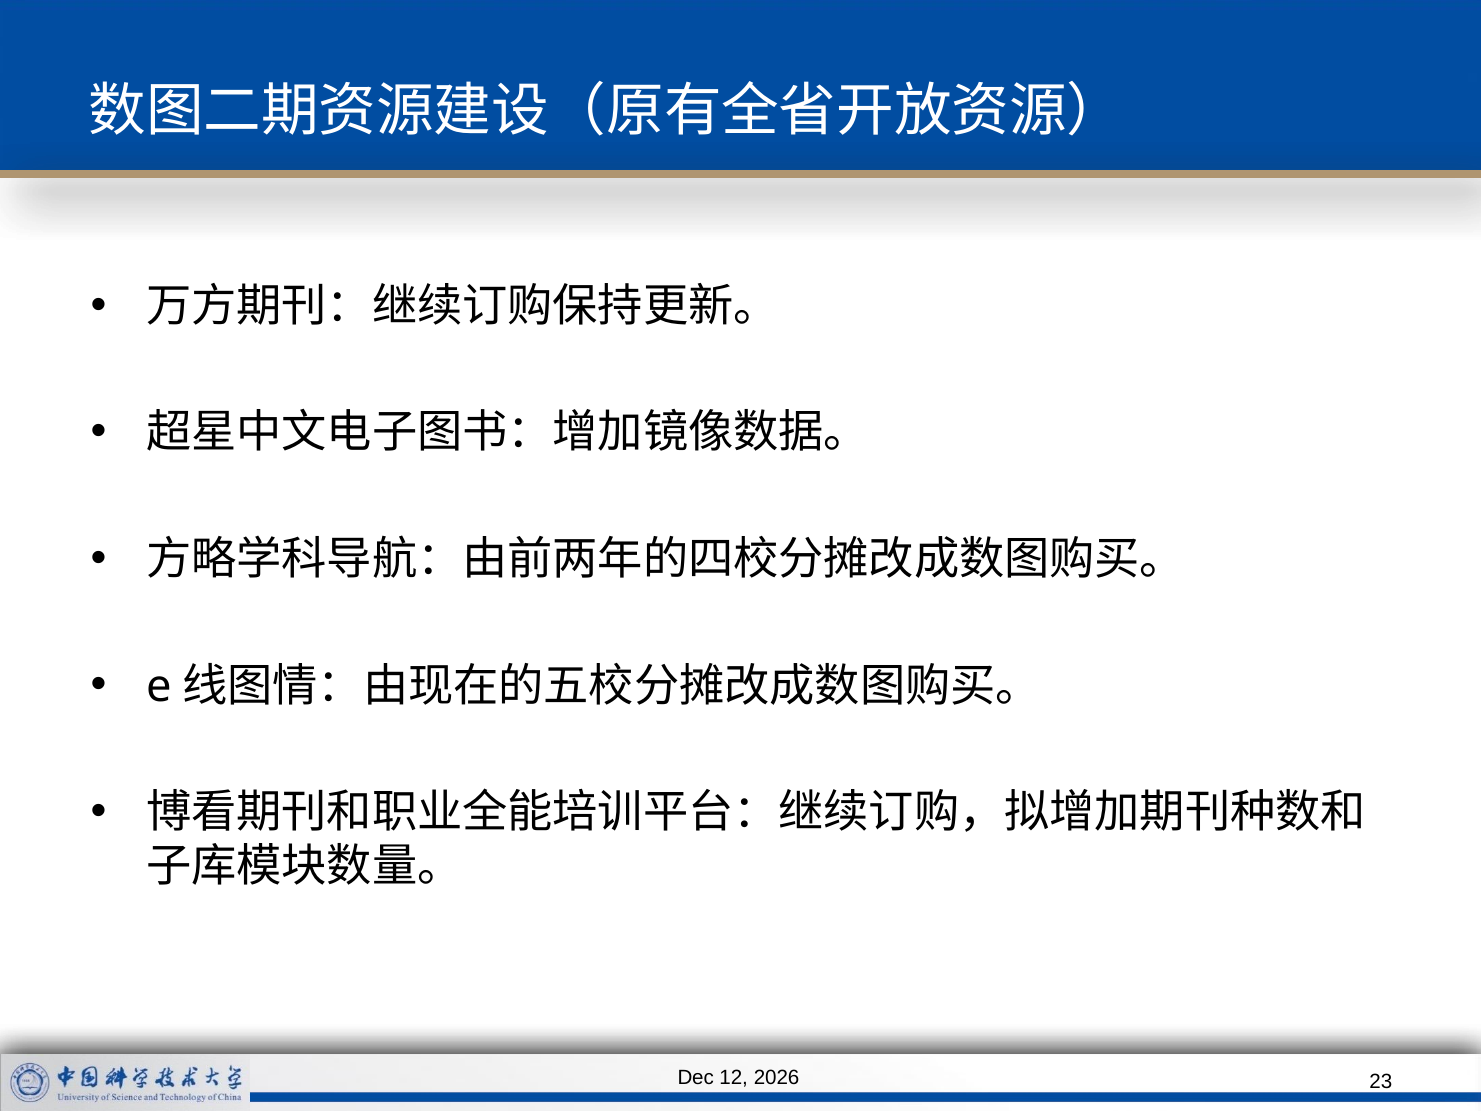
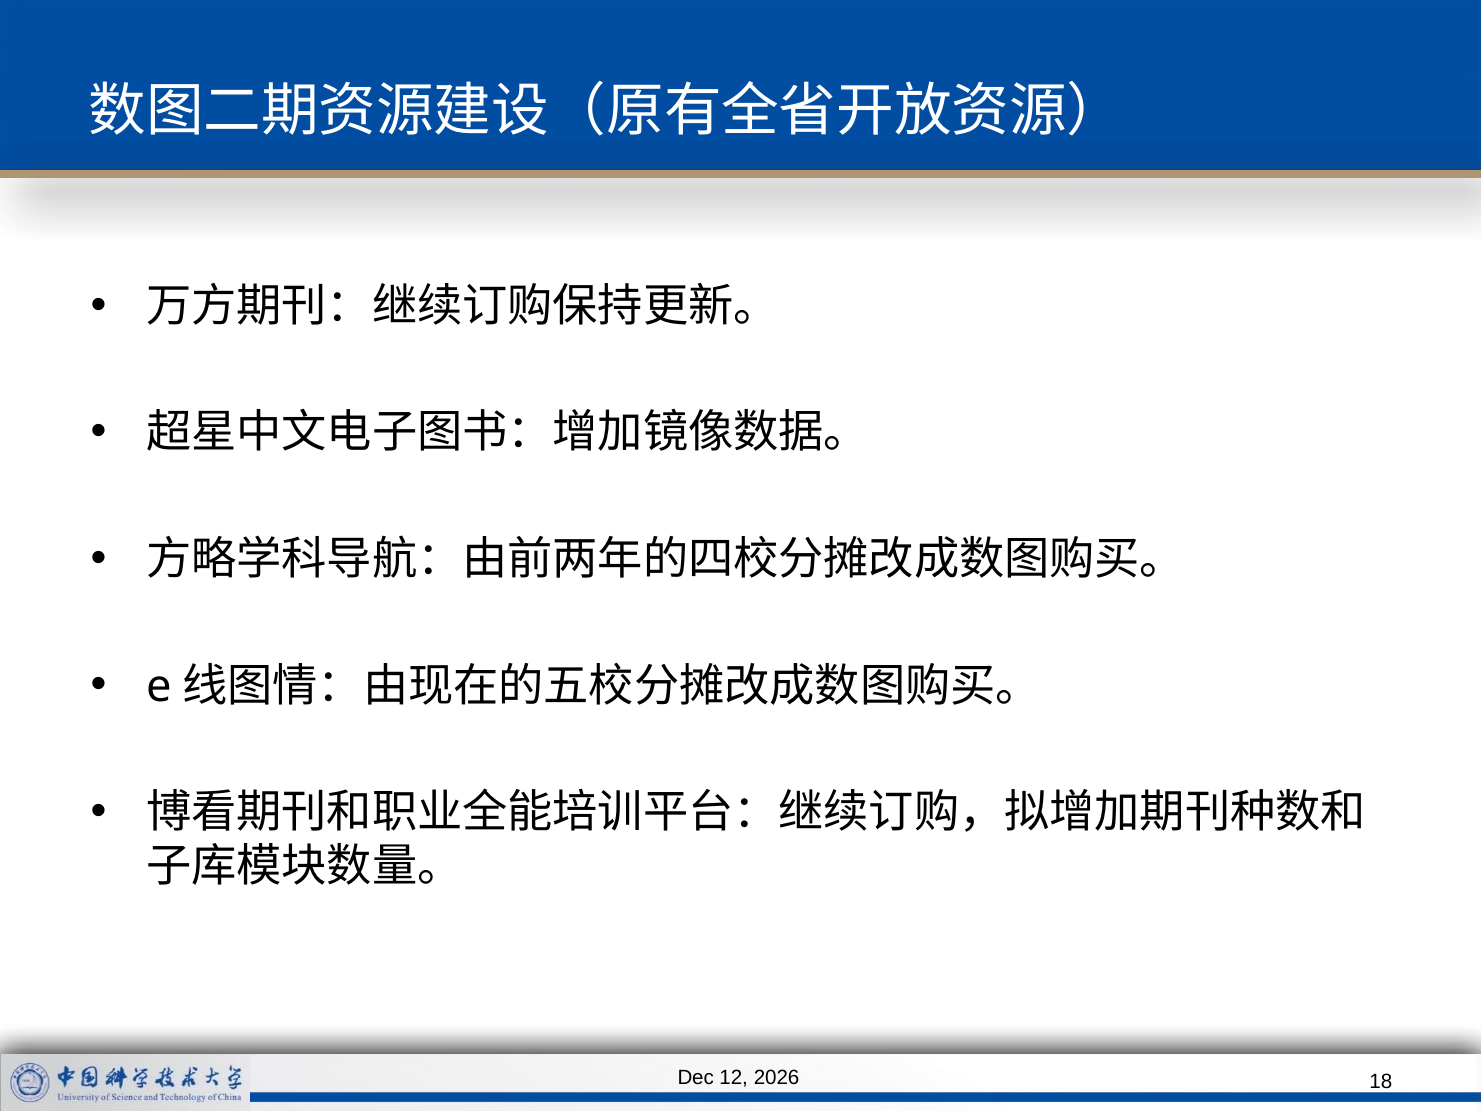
23: 23 -> 18
